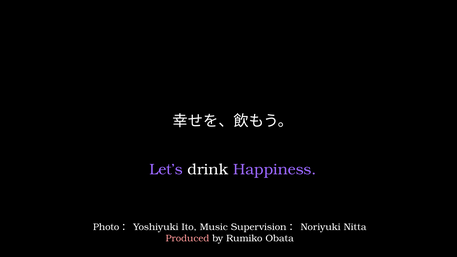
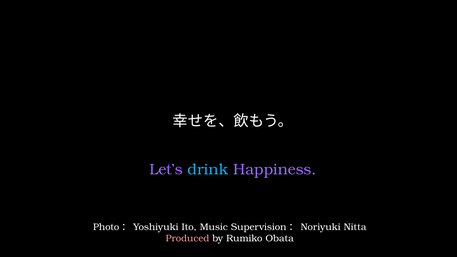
drink colour: white -> light blue
